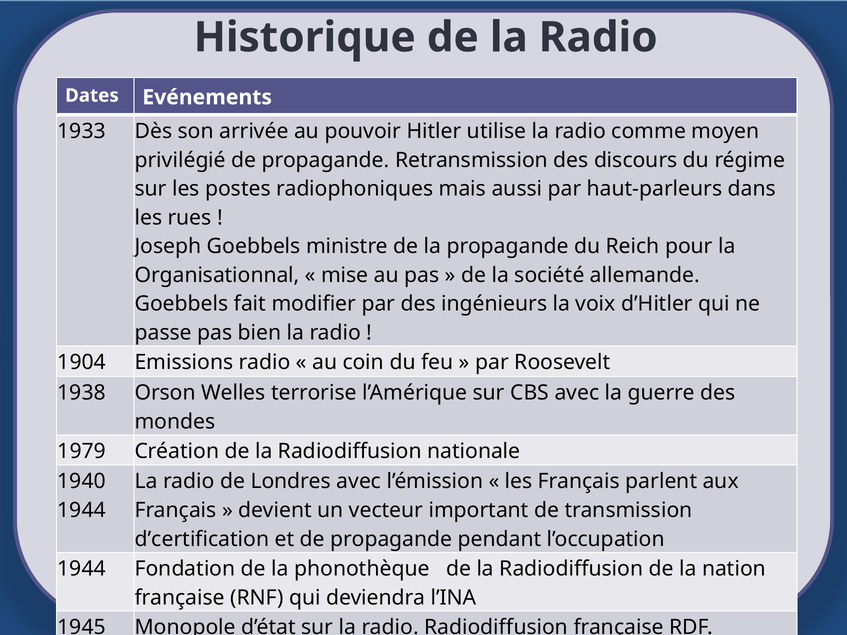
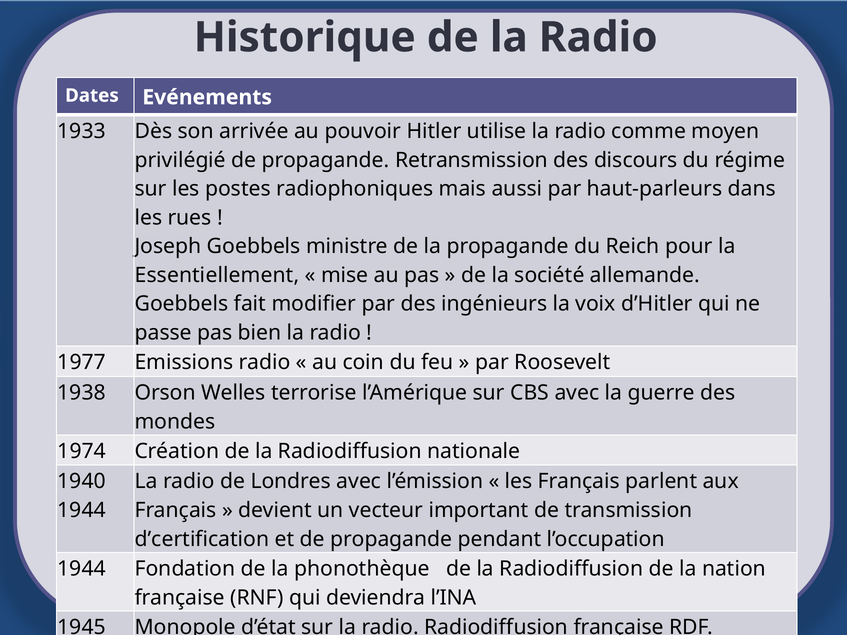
Organisationnal: Organisationnal -> Essentiellement
1904: 1904 -> 1977
1979: 1979 -> 1974
